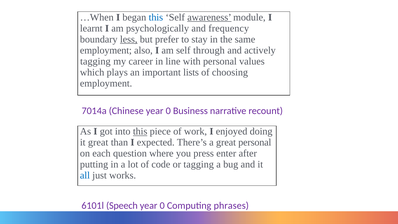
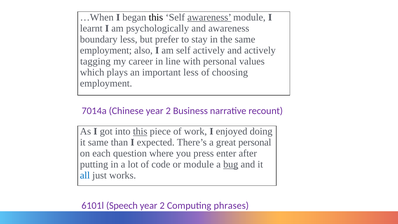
this at (156, 17) colour: blue -> black
and frequency: frequency -> awareness
less at (129, 39) underline: present -> none
self through: through -> actively
important lists: lists -> less
Chinese year 0: 0 -> 2
it great: great -> same
or tagging: tagging -> module
bug underline: none -> present
0 at (162, 205): 0 -> 2
